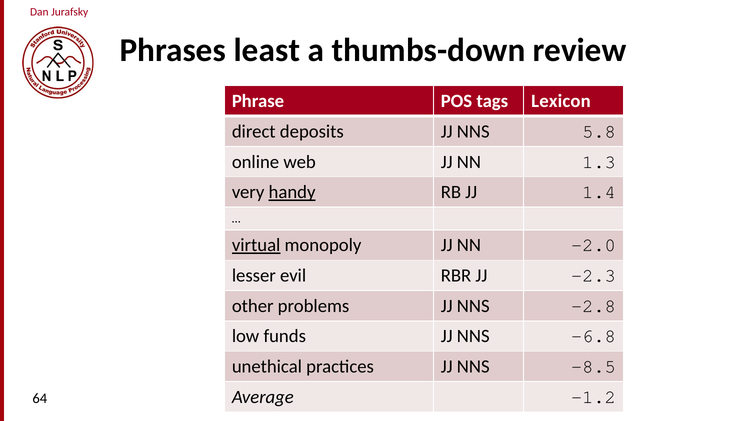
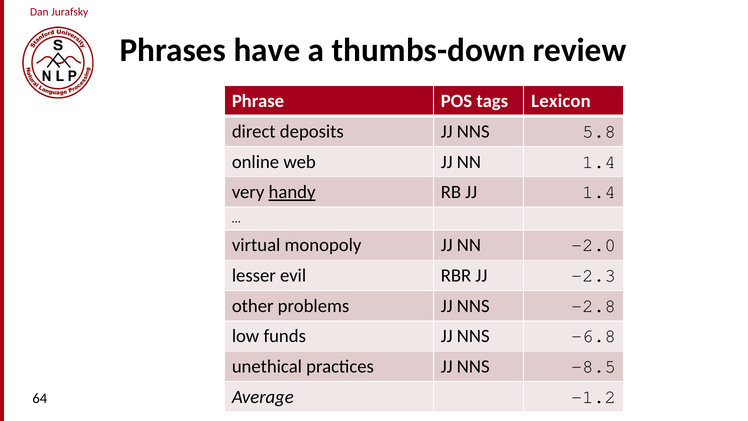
least: least -> have
NN 1.3: 1.3 -> 1.4
virtual underline: present -> none
